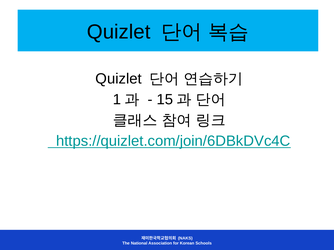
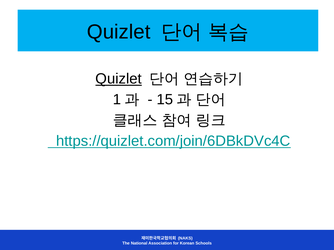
Quizlet at (119, 79) underline: none -> present
